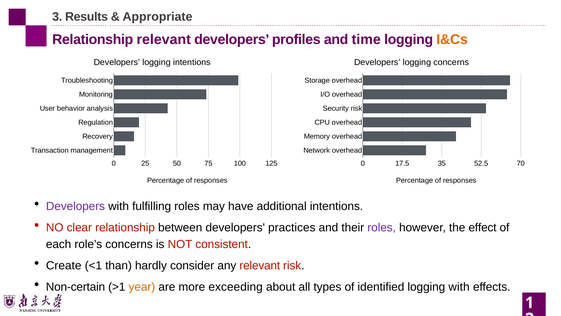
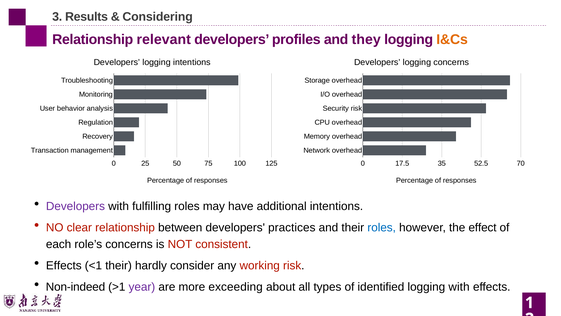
Appropriate: Appropriate -> Considering
time: time -> they
roles at (382, 227) colour: purple -> blue
Create at (64, 265): Create -> Effects
<1 than: than -> their
any relevant: relevant -> working
Non-certain: Non-certain -> Non-indeed
year colour: orange -> purple
